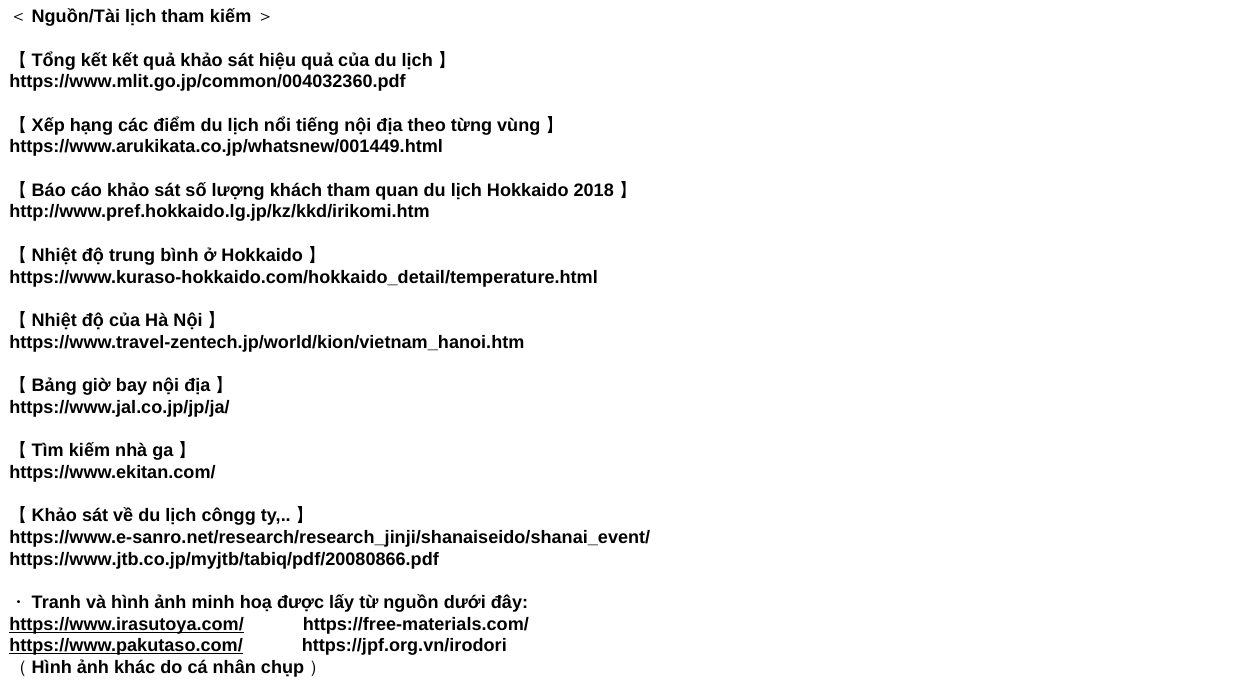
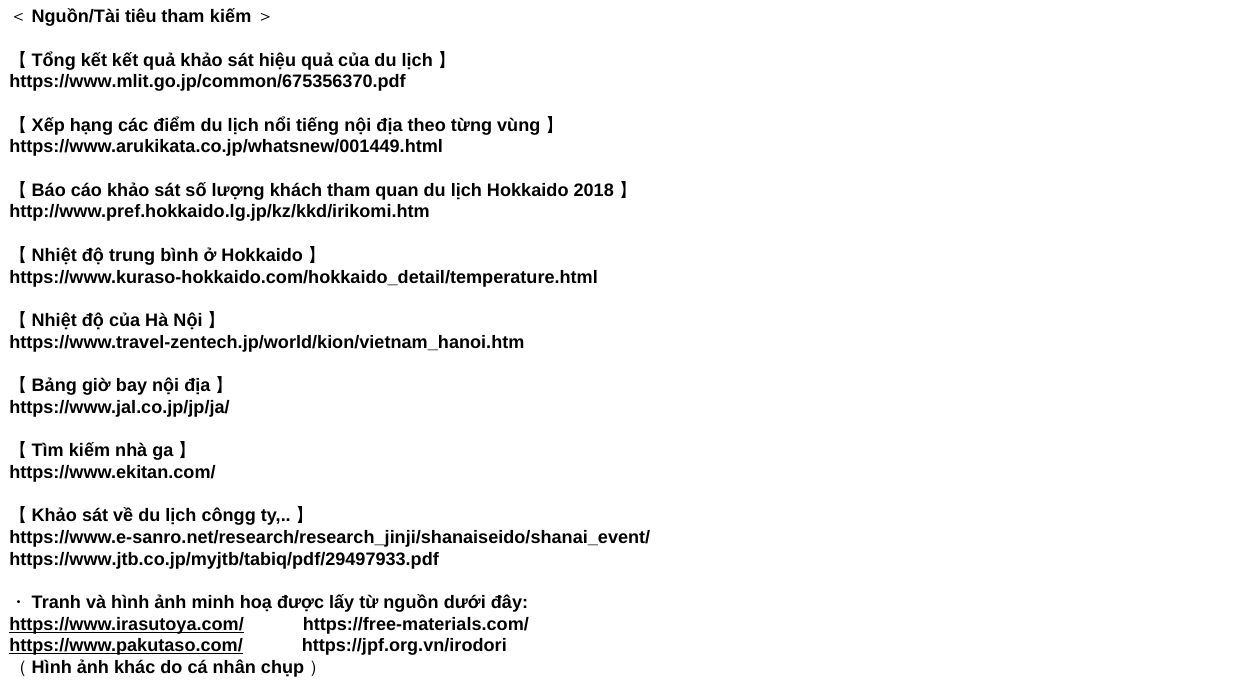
＜Nguồn/Tài lịch: lịch -> tiêu
https://www.mlit.go.jp/common/004032360.pdf: https://www.mlit.go.jp/common/004032360.pdf -> https://www.mlit.go.jp/common/675356370.pdf
https://www.jtb.co.jp/myjtb/tabiq/pdf/20080866.pdf: https://www.jtb.co.jp/myjtb/tabiq/pdf/20080866.pdf -> https://www.jtb.co.jp/myjtb/tabiq/pdf/29497933.pdf
